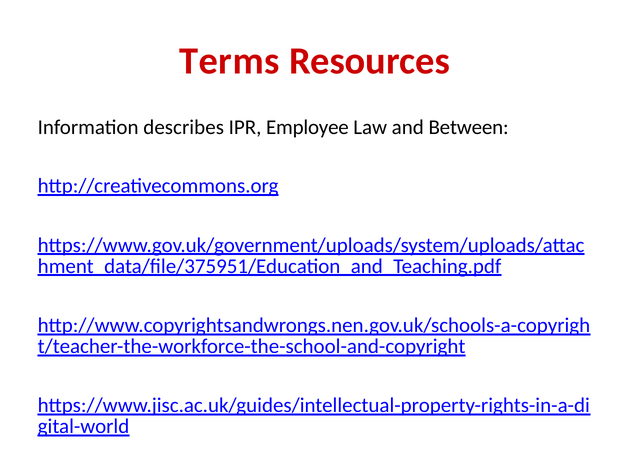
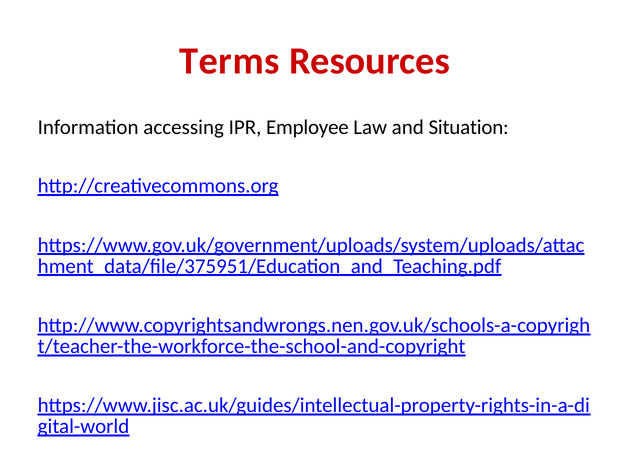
describes: describes -> accessing
Between: Between -> Situation
